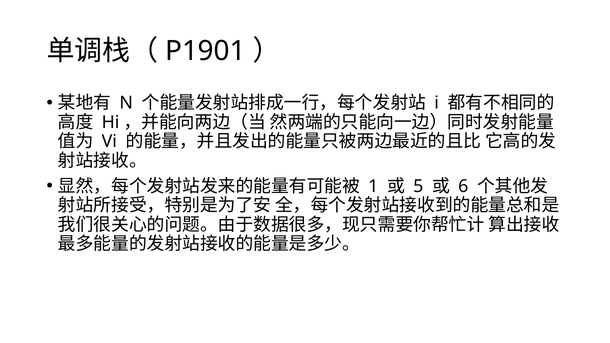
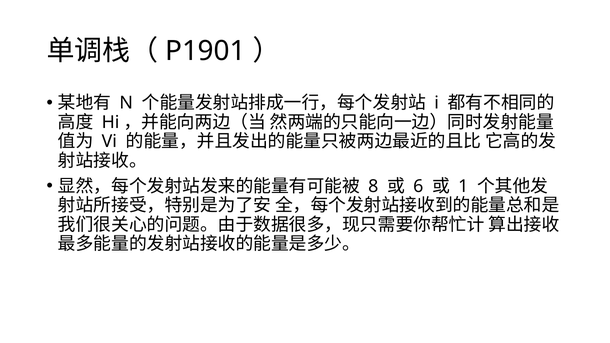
1: 1 -> 8
5: 5 -> 6
6: 6 -> 1
